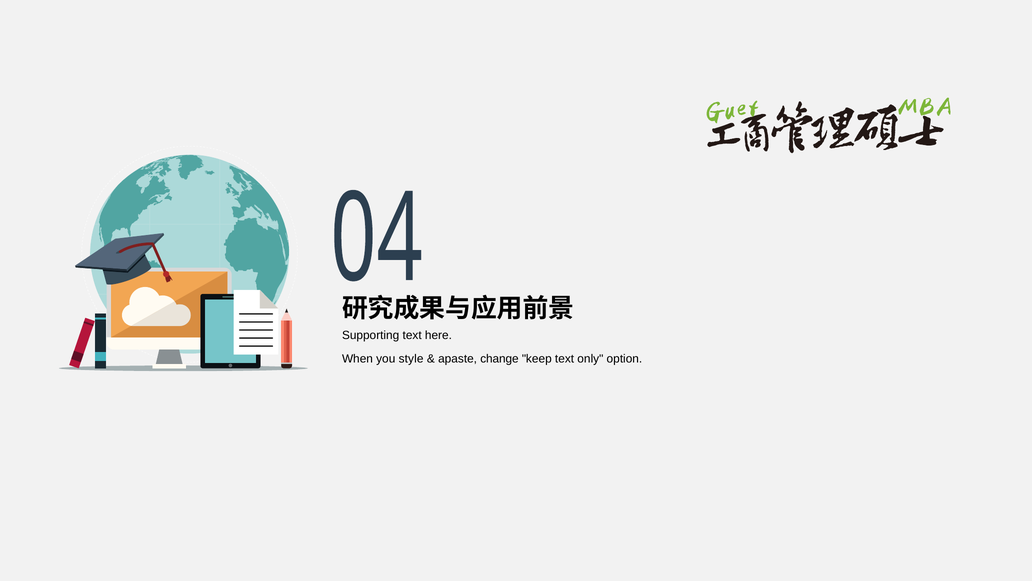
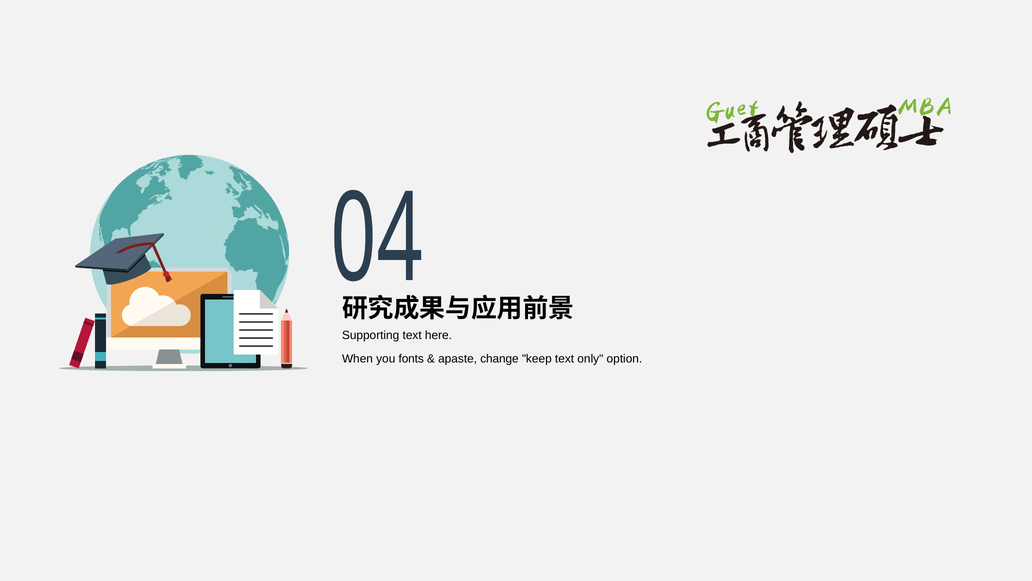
style: style -> fonts
